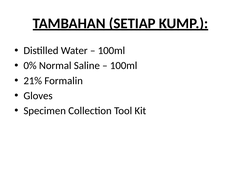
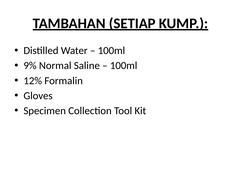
0%: 0% -> 9%
21%: 21% -> 12%
